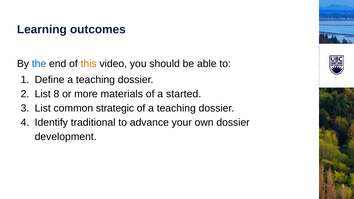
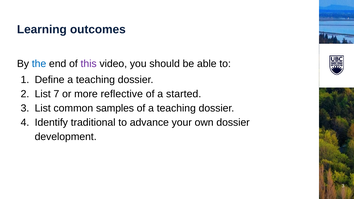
this colour: orange -> purple
8: 8 -> 7
materials: materials -> reflective
strategic: strategic -> samples
